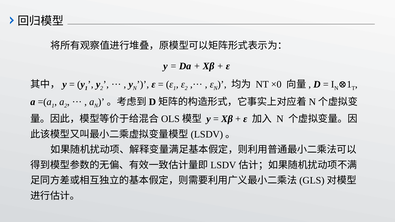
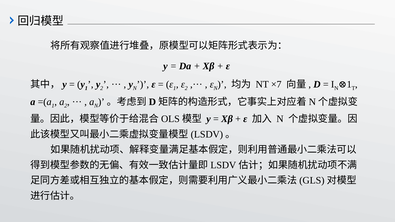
×0: ×0 -> ×7
